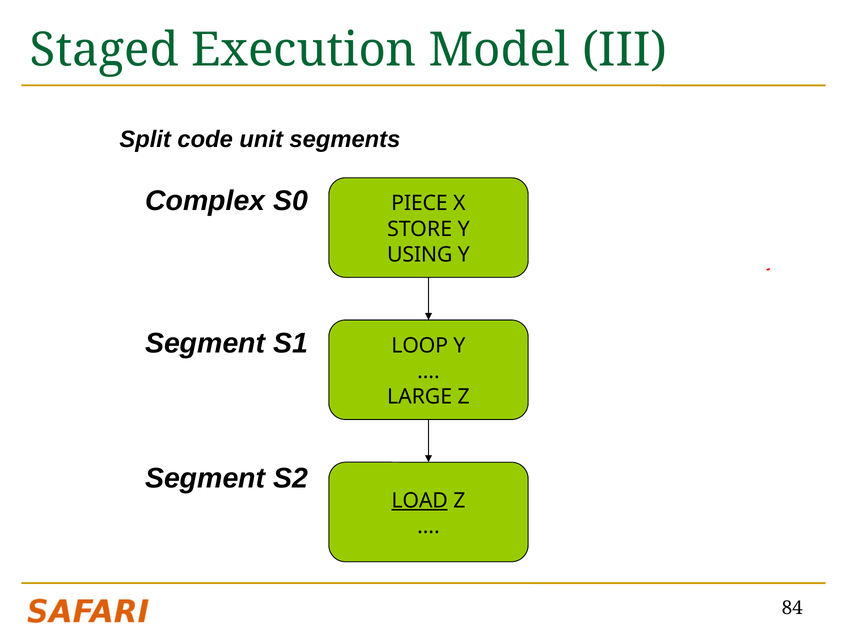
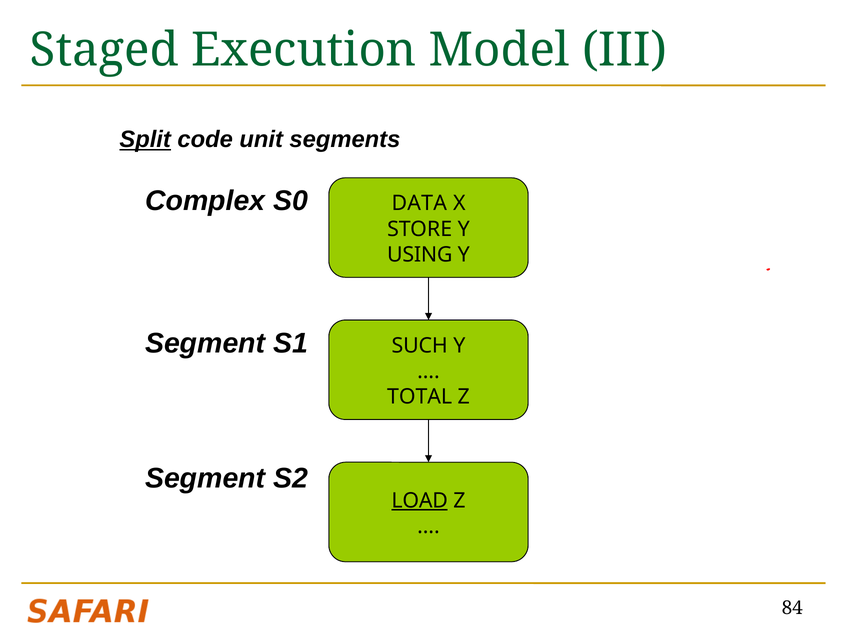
Split underline: none -> present
PIECE: PIECE -> DATA
LOOP: LOOP -> SUCH
LARGE: LARGE -> TOTAL
